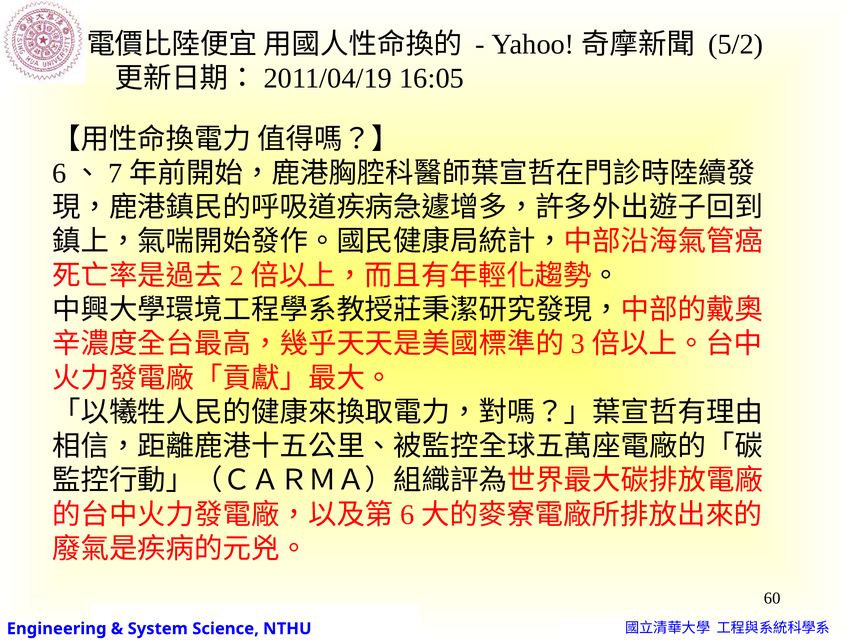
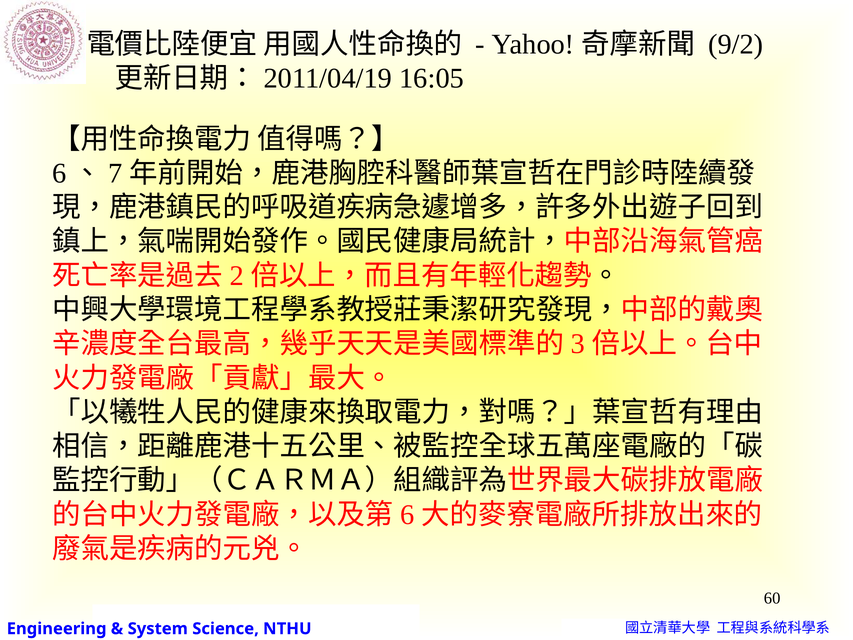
5/2: 5/2 -> 9/2
